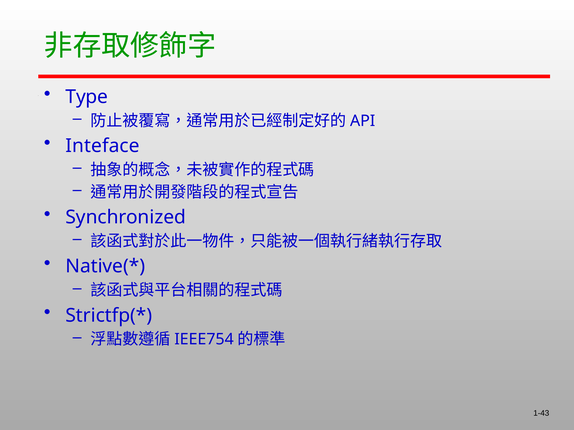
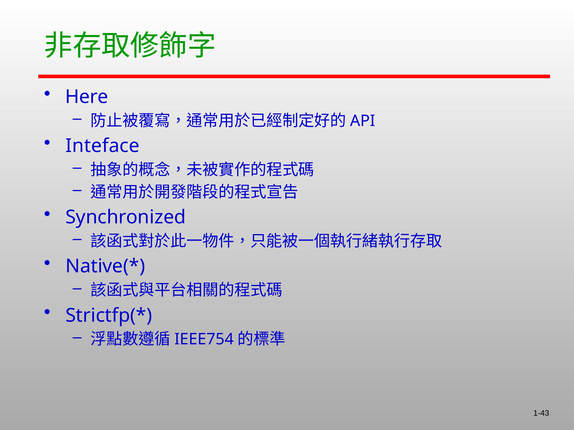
Type: Type -> Here
